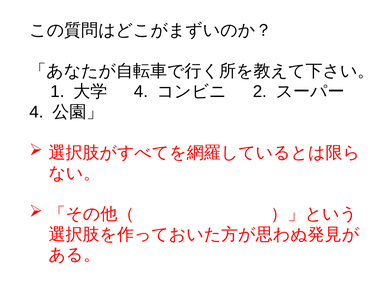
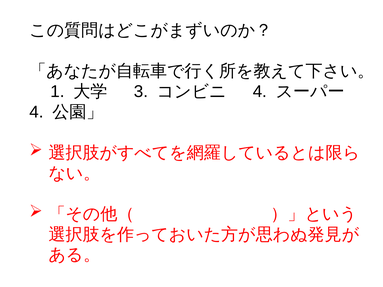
4 at (141, 92): 4 -> 3
2 at (260, 92): 2 -> 4
